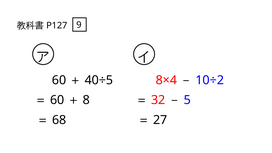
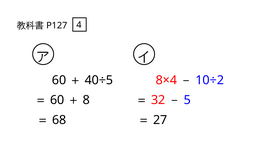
9: 9 -> 4
